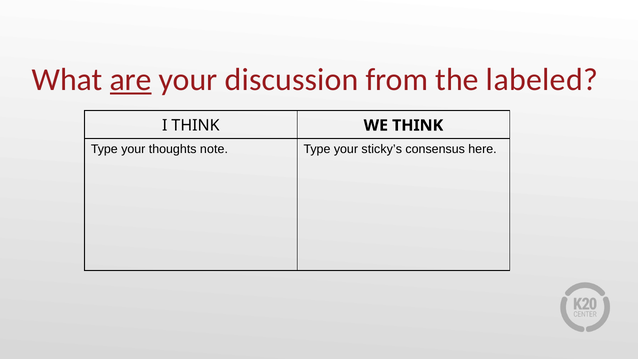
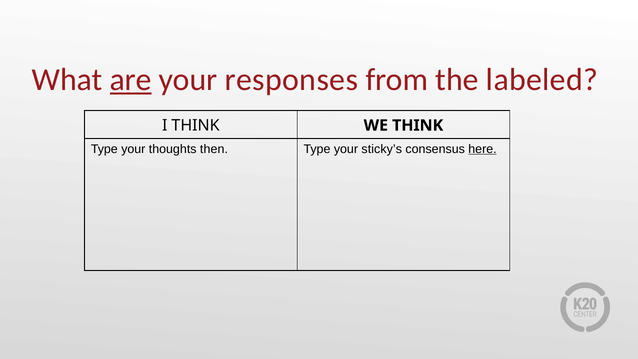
discussion: discussion -> responses
note: note -> then
here underline: none -> present
